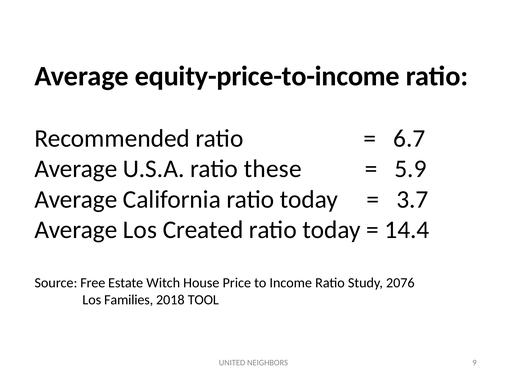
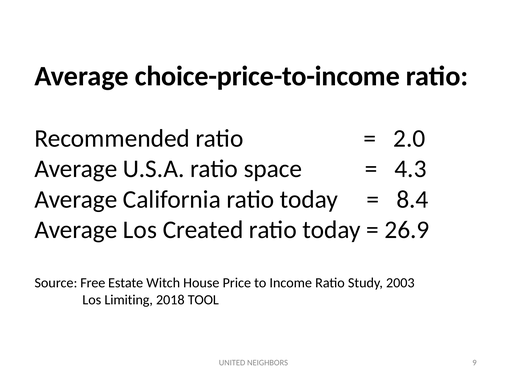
equity-price-to-income: equity-price-to-income -> choice-price-to-income
6.7: 6.7 -> 2.0
these: these -> space
5.9: 5.9 -> 4.3
3.7: 3.7 -> 8.4
14.4: 14.4 -> 26.9
2076: 2076 -> 2003
Families: Families -> Limiting
